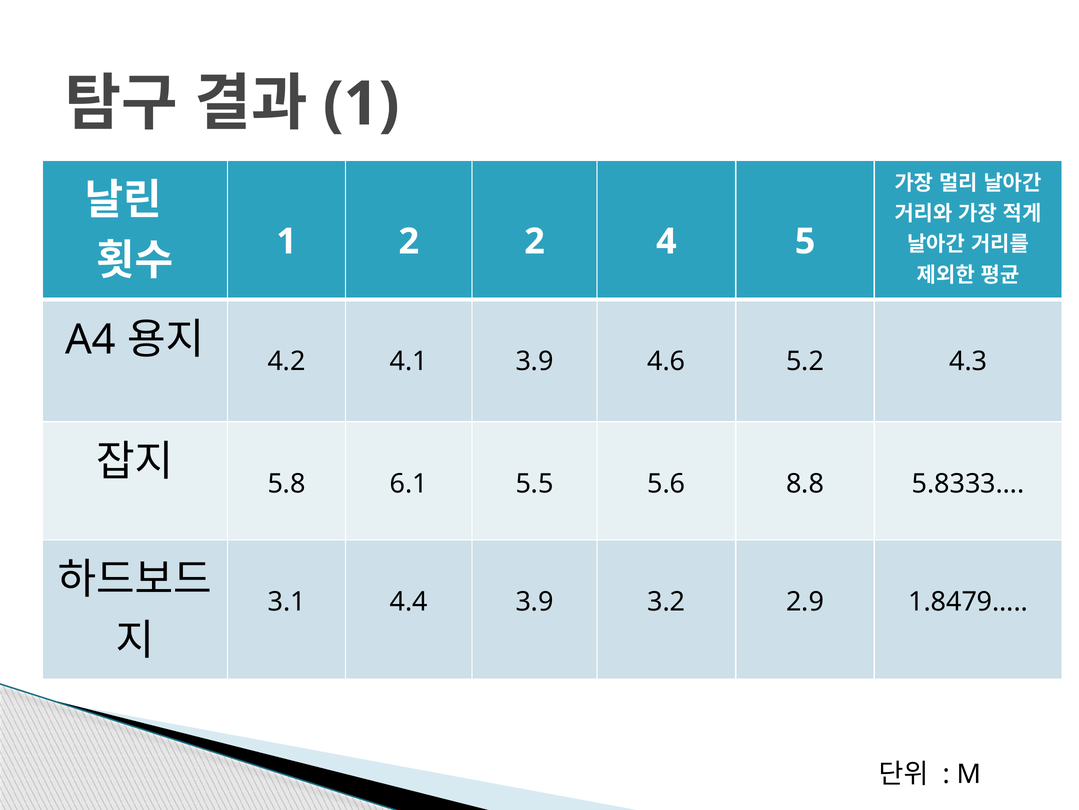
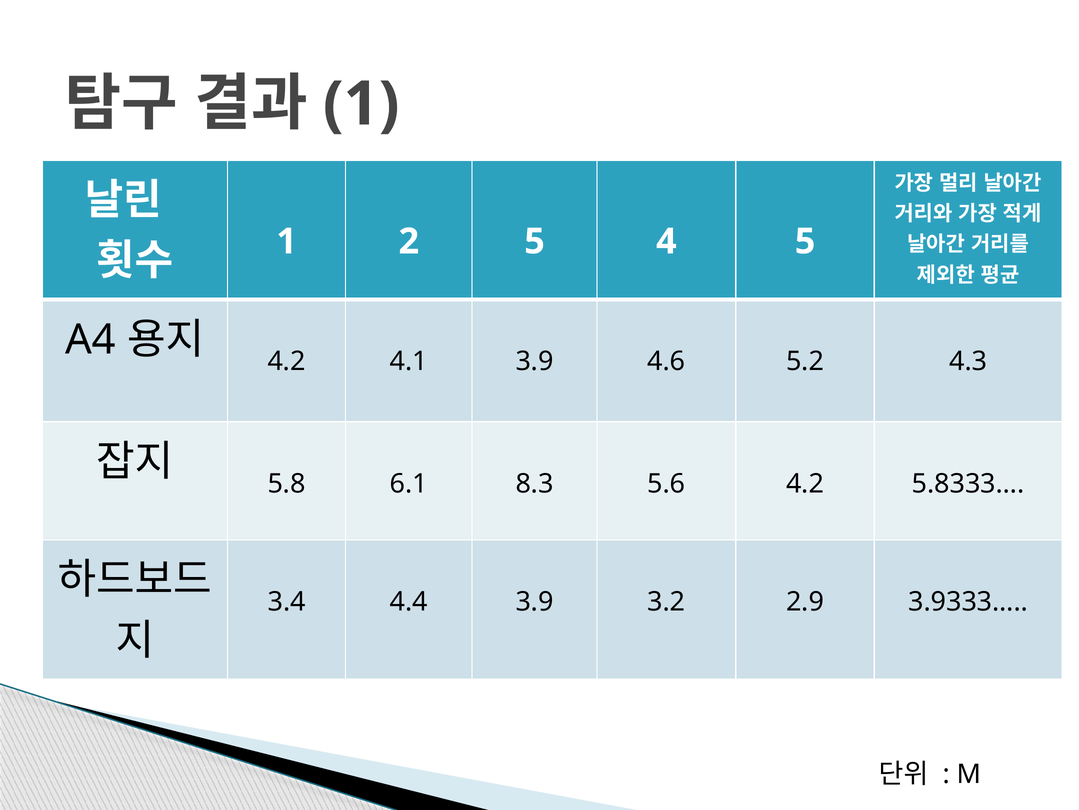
2 2: 2 -> 5
5.5: 5.5 -> 8.3
5.6 8.8: 8.8 -> 4.2
3.1: 3.1 -> 3.4
1.8479…: 1.8479… -> 3.9333…
